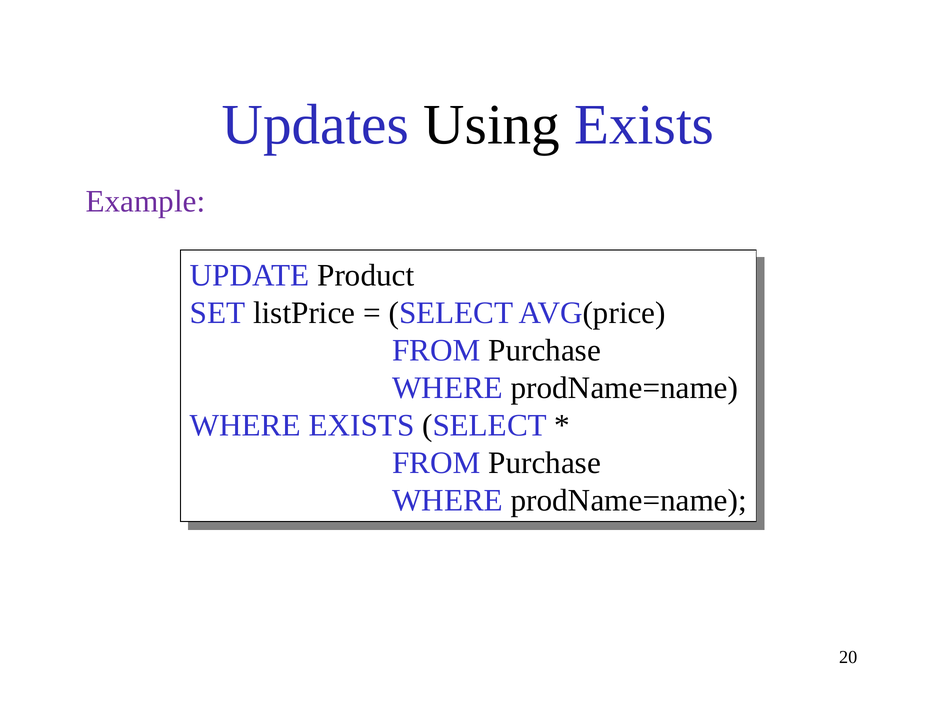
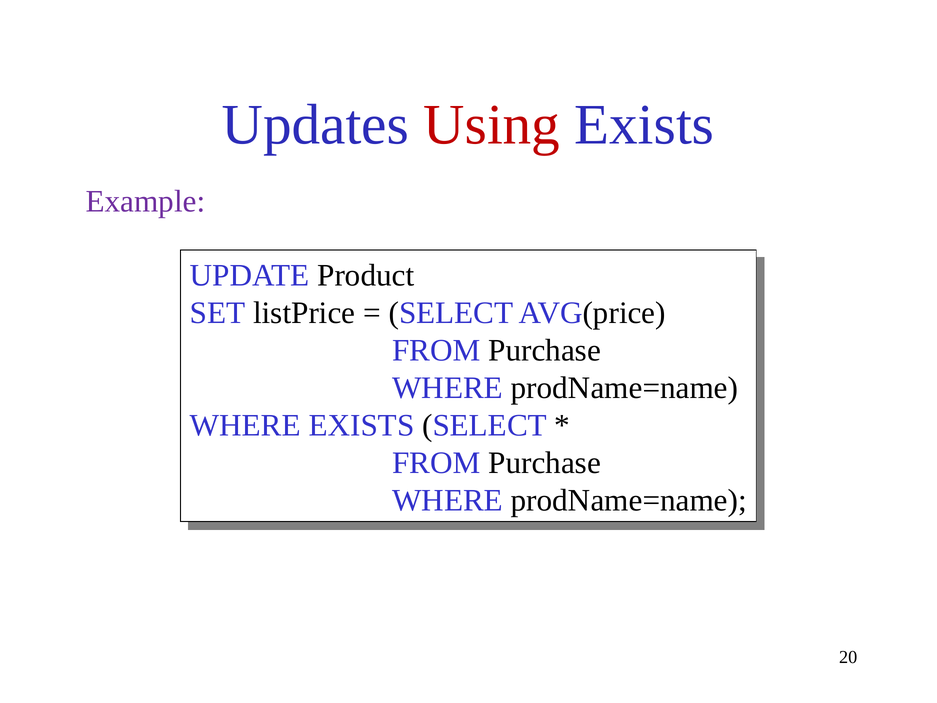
Using colour: black -> red
